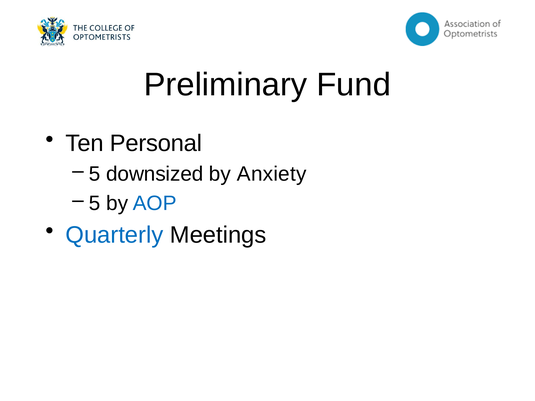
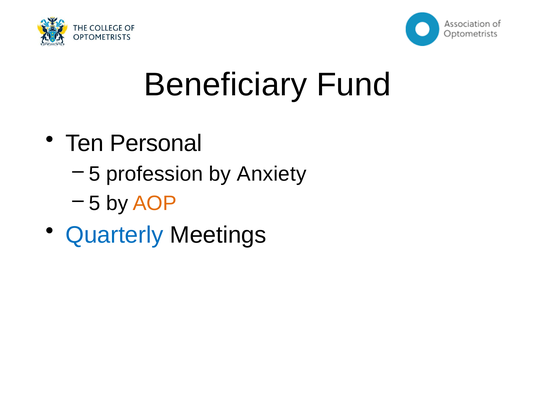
Preliminary: Preliminary -> Beneficiary
downsized: downsized -> profession
AOP colour: blue -> orange
